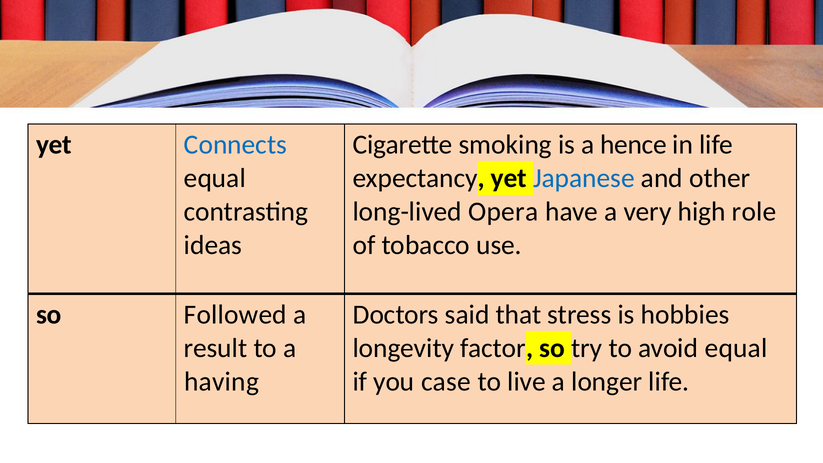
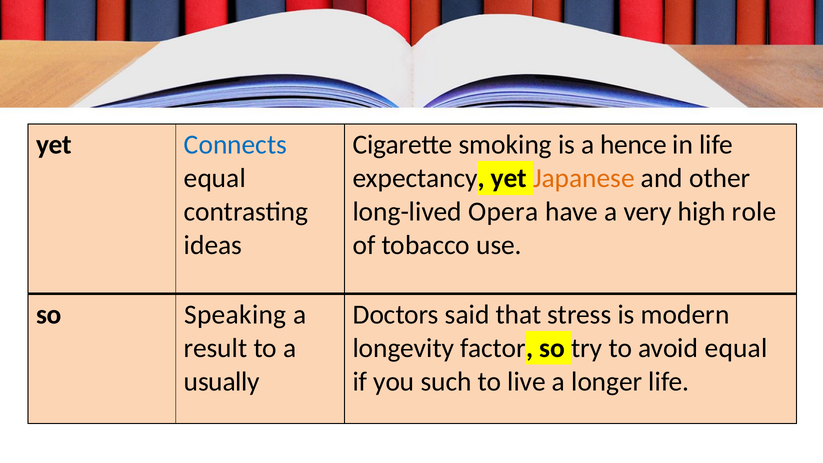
Japanese colour: blue -> orange
Followed: Followed -> Speaking
hobbies: hobbies -> modern
having: having -> usually
case: case -> such
